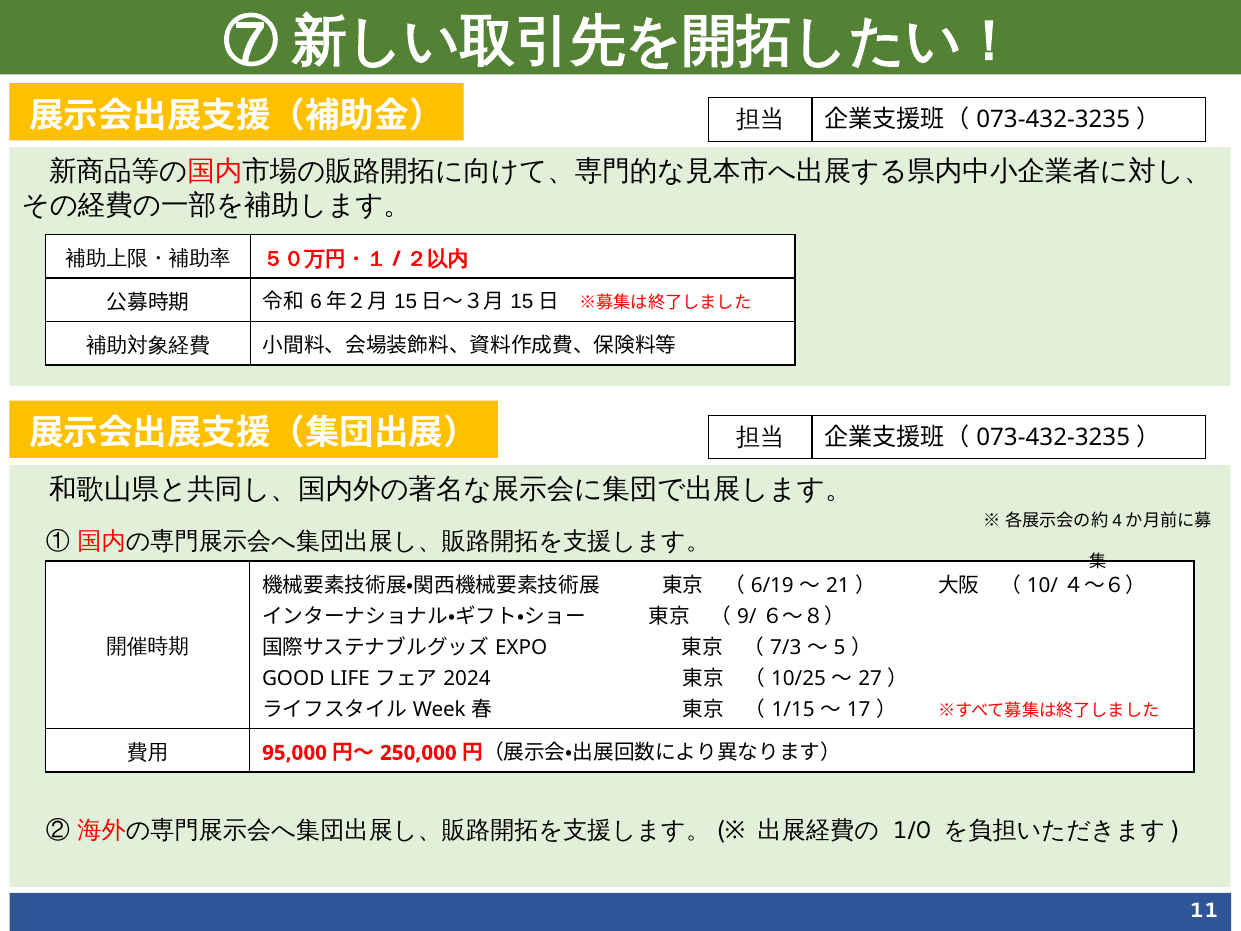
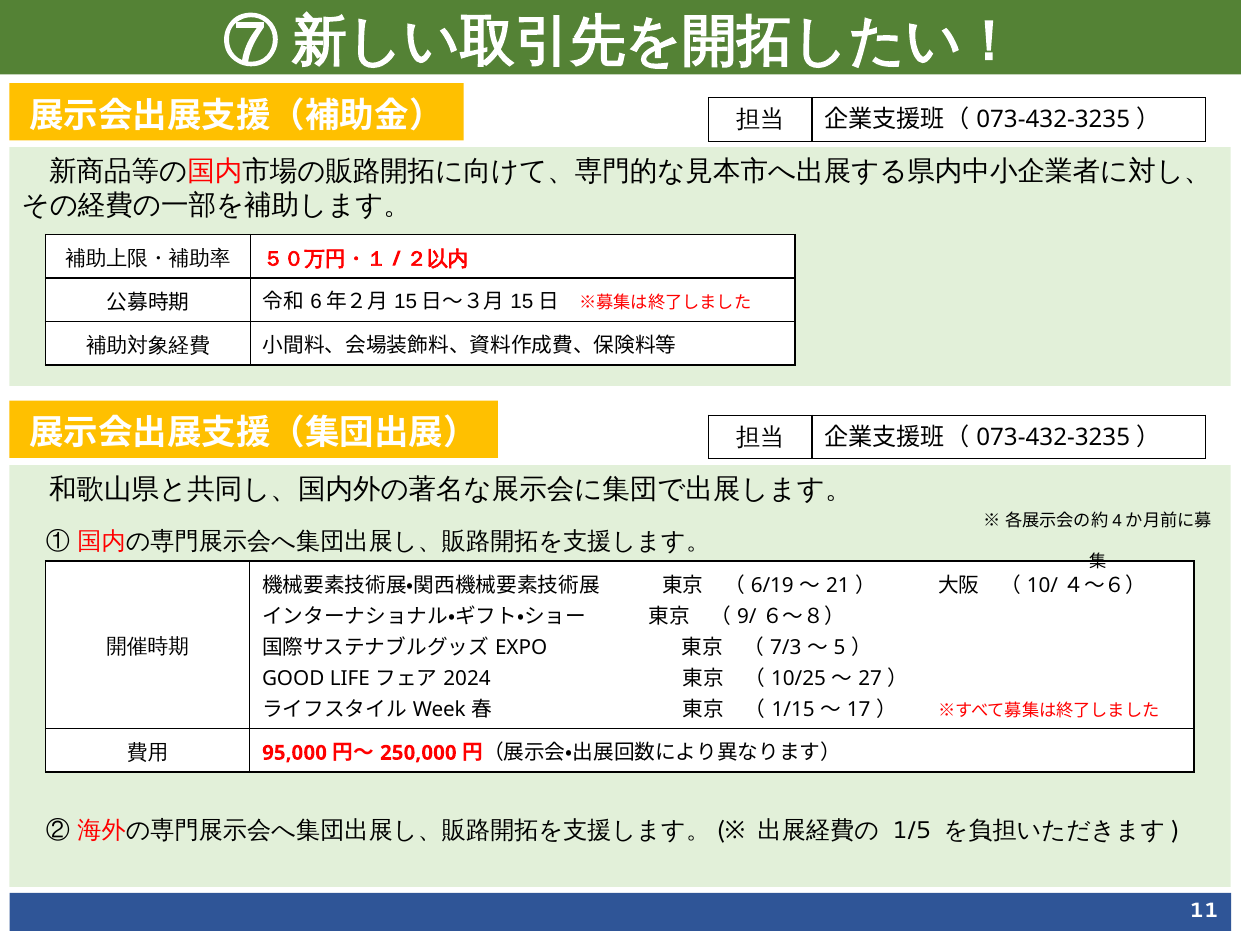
1/0: 1/0 -> 1/5
